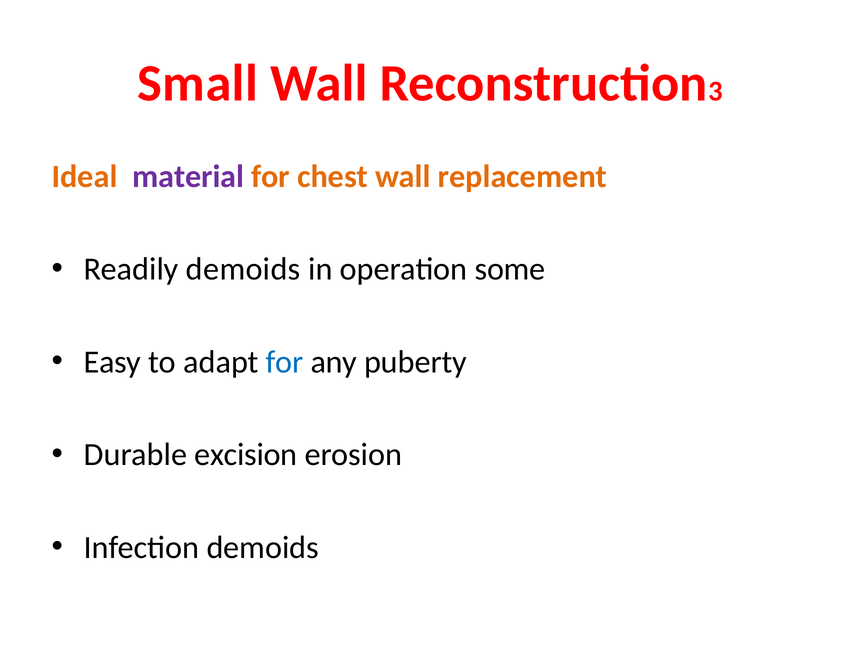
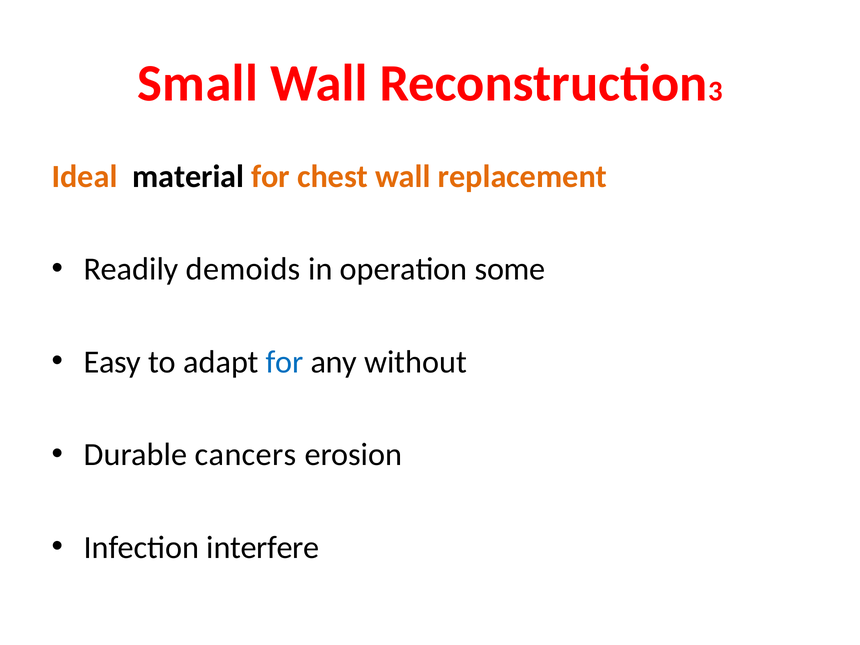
material colour: purple -> black
puberty: puberty -> without
excision: excision -> cancers
Infection demoids: demoids -> interfere
